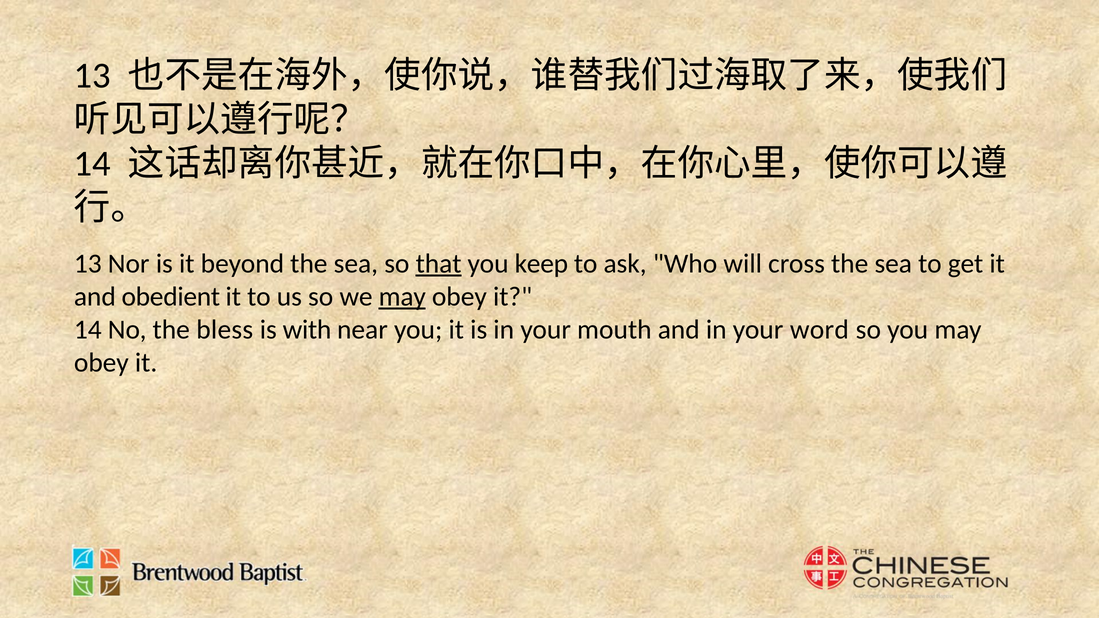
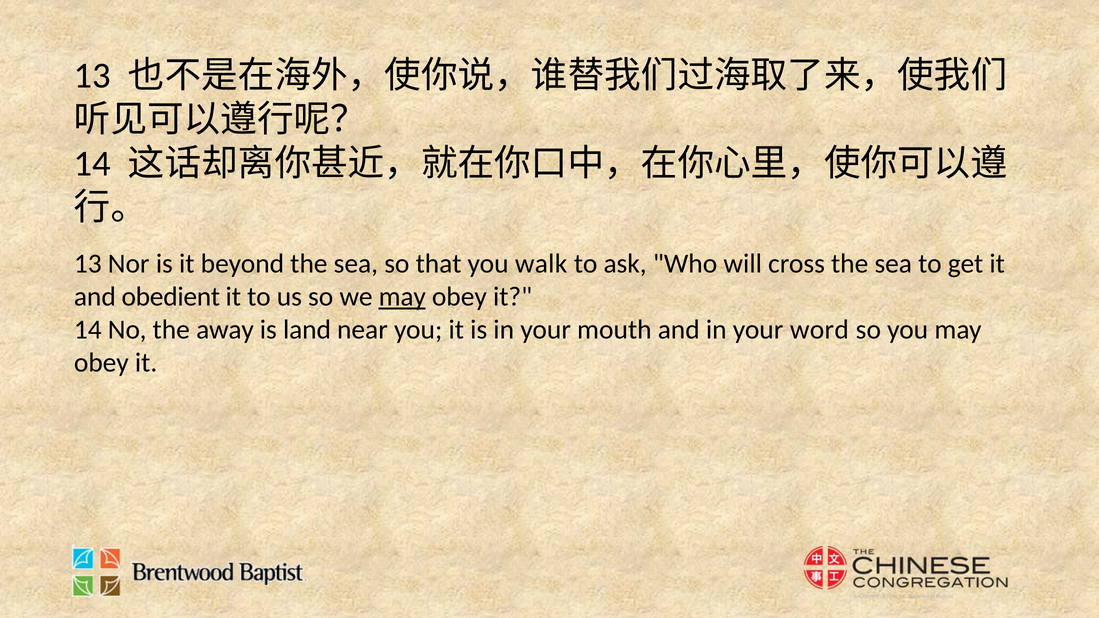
that underline: present -> none
keep: keep -> walk
bless: bless -> away
with: with -> land
